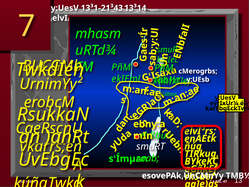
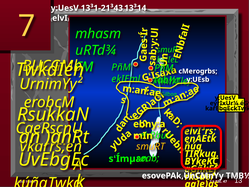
smuRT at (151, 146) colour: white -> yellow
